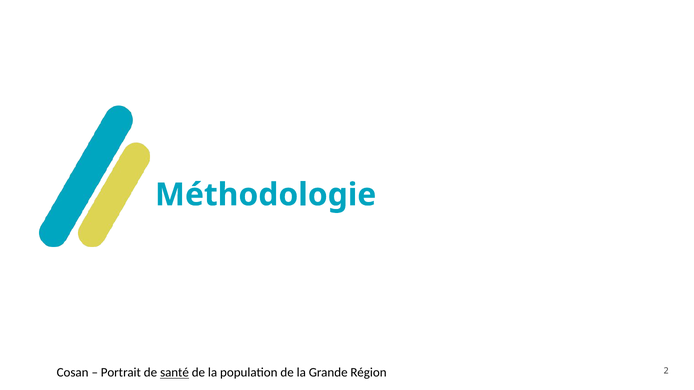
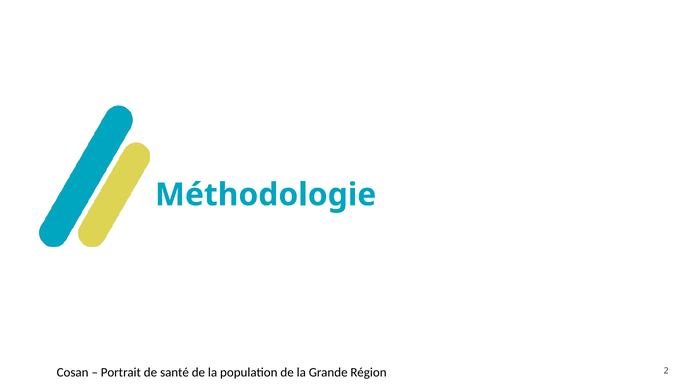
santé underline: present -> none
